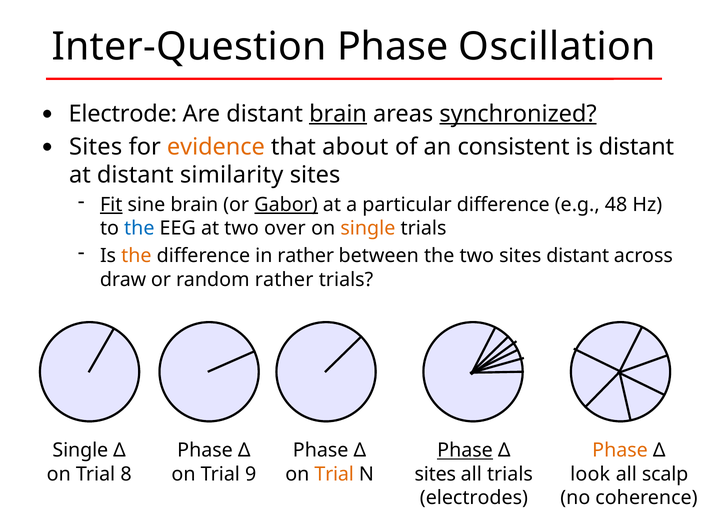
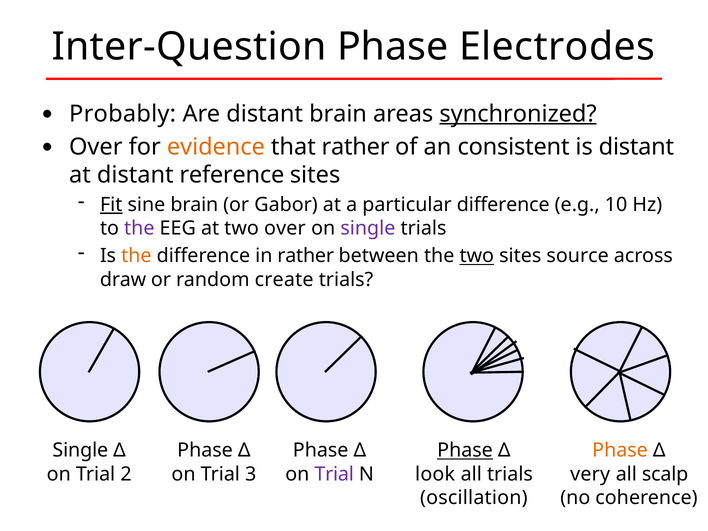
Oscillation: Oscillation -> Electrodes
Electrode: Electrode -> Probably
brain at (338, 114) underline: present -> none
Sites at (96, 147): Sites -> Over
that about: about -> rather
similarity: similarity -> reference
Gabor underline: present -> none
48: 48 -> 10
the at (139, 228) colour: blue -> purple
single at (368, 228) colour: orange -> purple
two at (477, 256) underline: none -> present
sites distant: distant -> source
random rather: rather -> create
8: 8 -> 2
9: 9 -> 3
Trial at (334, 474) colour: orange -> purple
sites at (435, 474): sites -> look
look: look -> very
electrodes: electrodes -> oscillation
